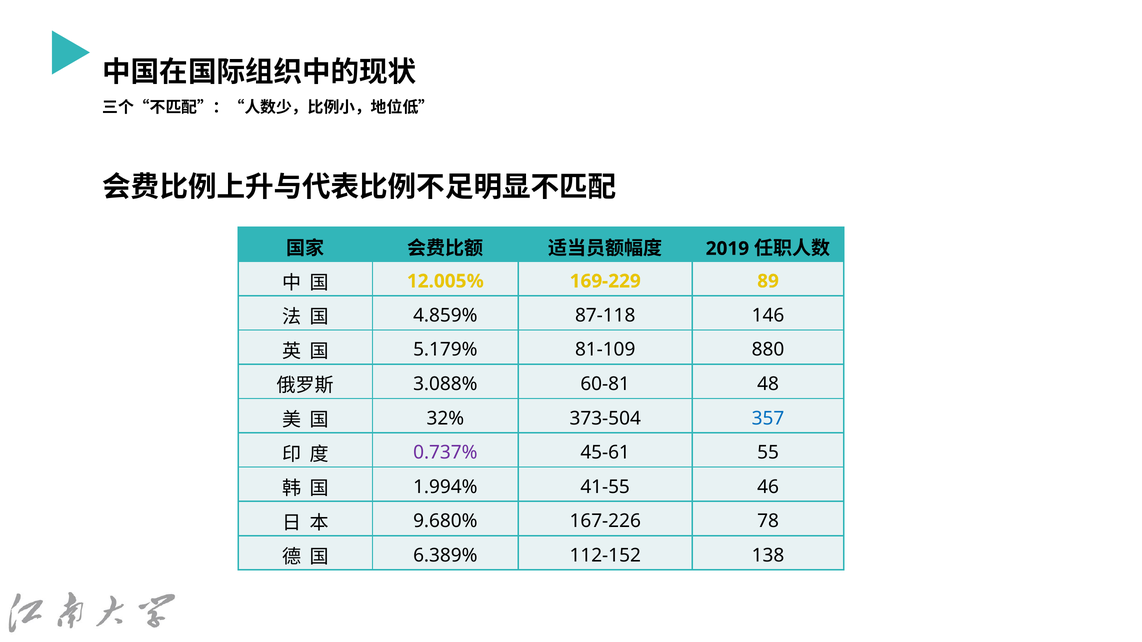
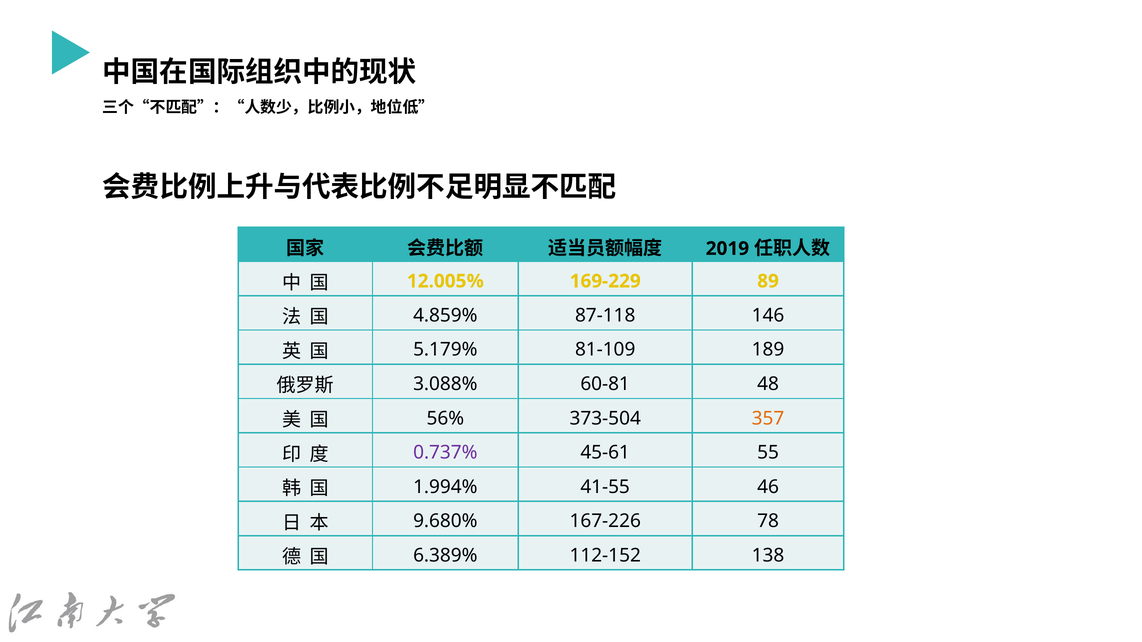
880: 880 -> 189
32%: 32% -> 56%
357 colour: blue -> orange
